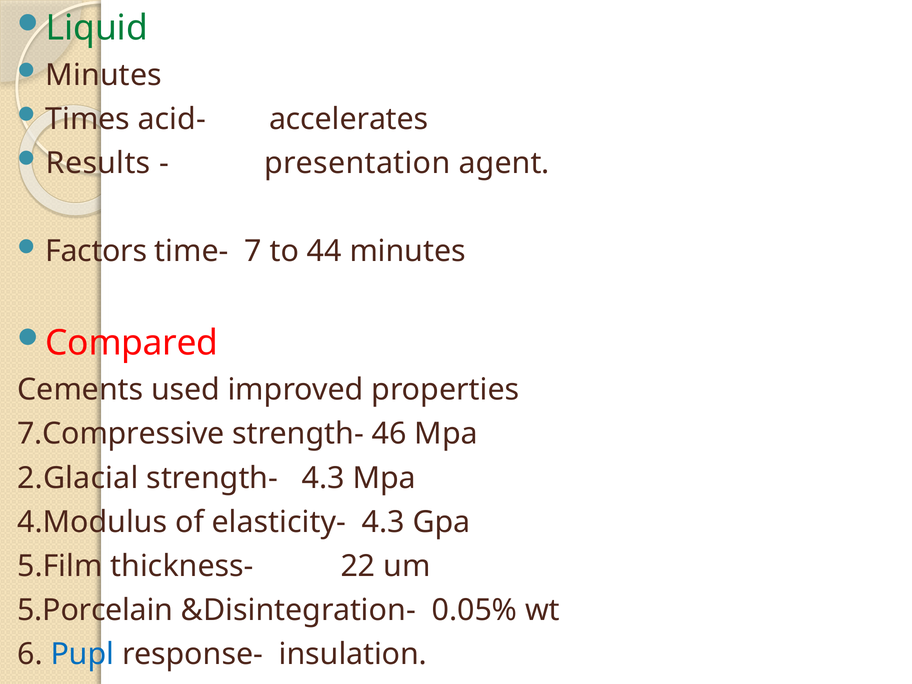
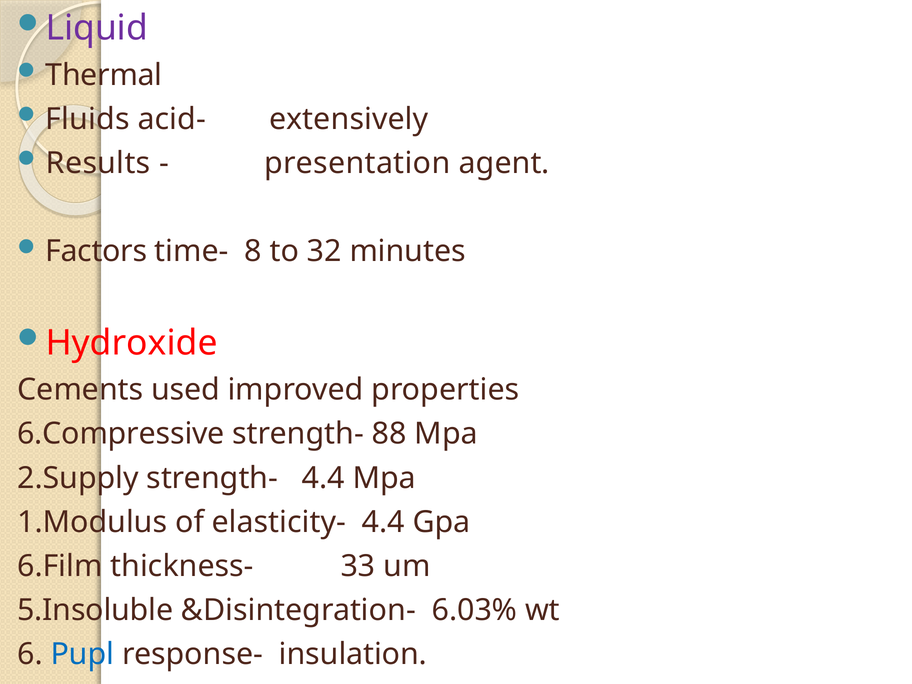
Liquid colour: green -> purple
Minutes at (104, 75): Minutes -> Thermal
Times: Times -> Fluids
accelerates: accelerates -> extensively
7: 7 -> 8
44: 44 -> 32
Compared: Compared -> Hydroxide
7.Compressive: 7.Compressive -> 6.Compressive
46: 46 -> 88
2.Glacial: 2.Glacial -> 2.Supply
strength- 4.3: 4.3 -> 4.4
4.Modulus: 4.Modulus -> 1.Modulus
elasticity- 4.3: 4.3 -> 4.4
5.Film: 5.Film -> 6.Film
22: 22 -> 33
5.Porcelain: 5.Porcelain -> 5.Insoluble
0.05%: 0.05% -> 6.03%
